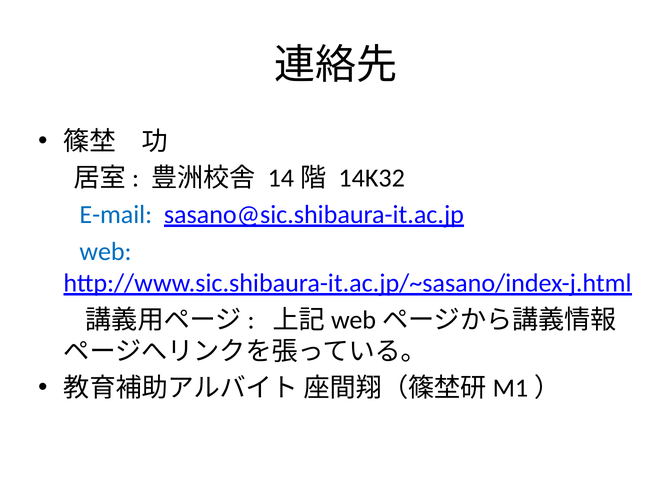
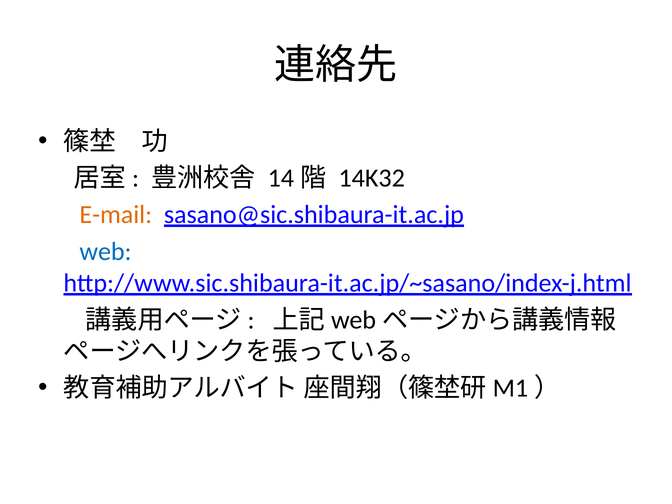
E-mail colour: blue -> orange
